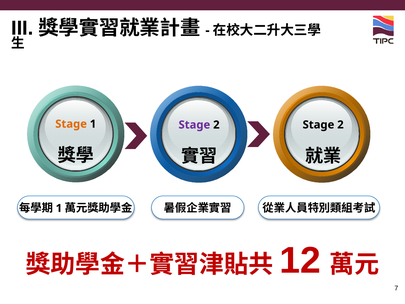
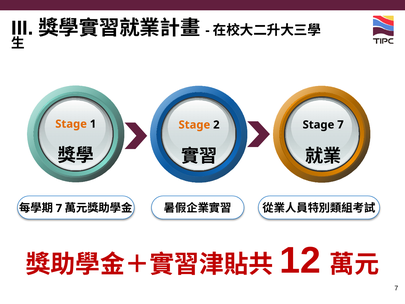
2 at (340, 125): 2 -> 7
Stage at (194, 125) colour: purple -> orange
1 at (59, 208): 1 -> 7
